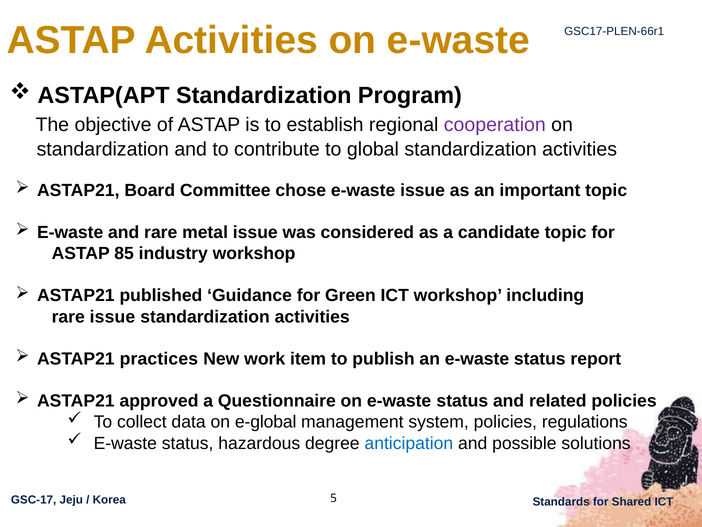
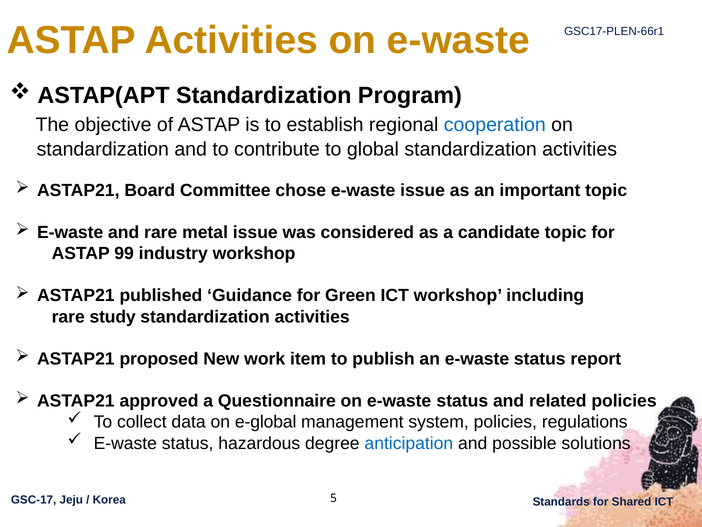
cooperation colour: purple -> blue
85: 85 -> 99
rare issue: issue -> study
practices: practices -> proposed
